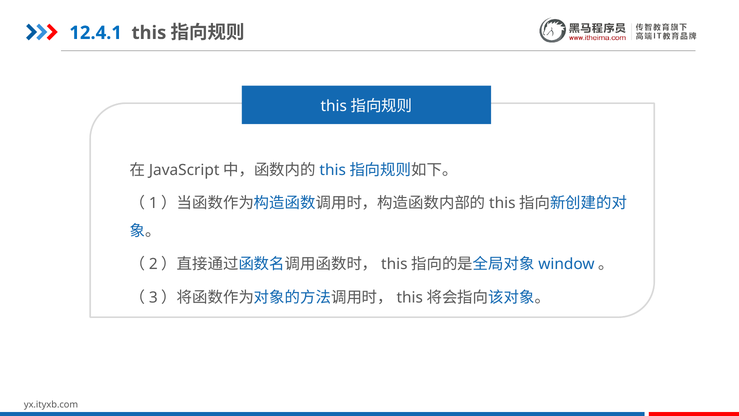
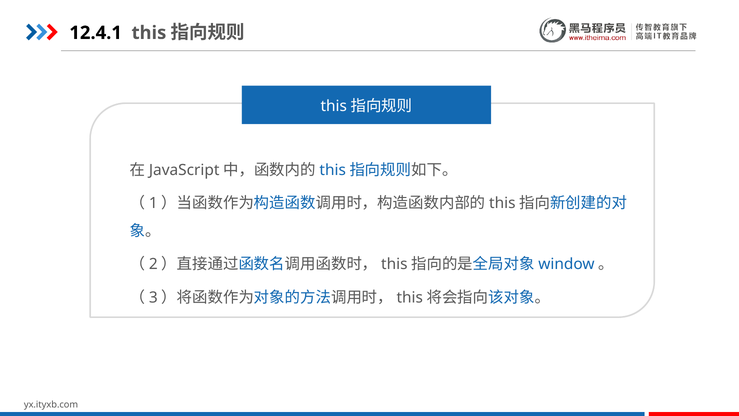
12.4.1 colour: blue -> black
